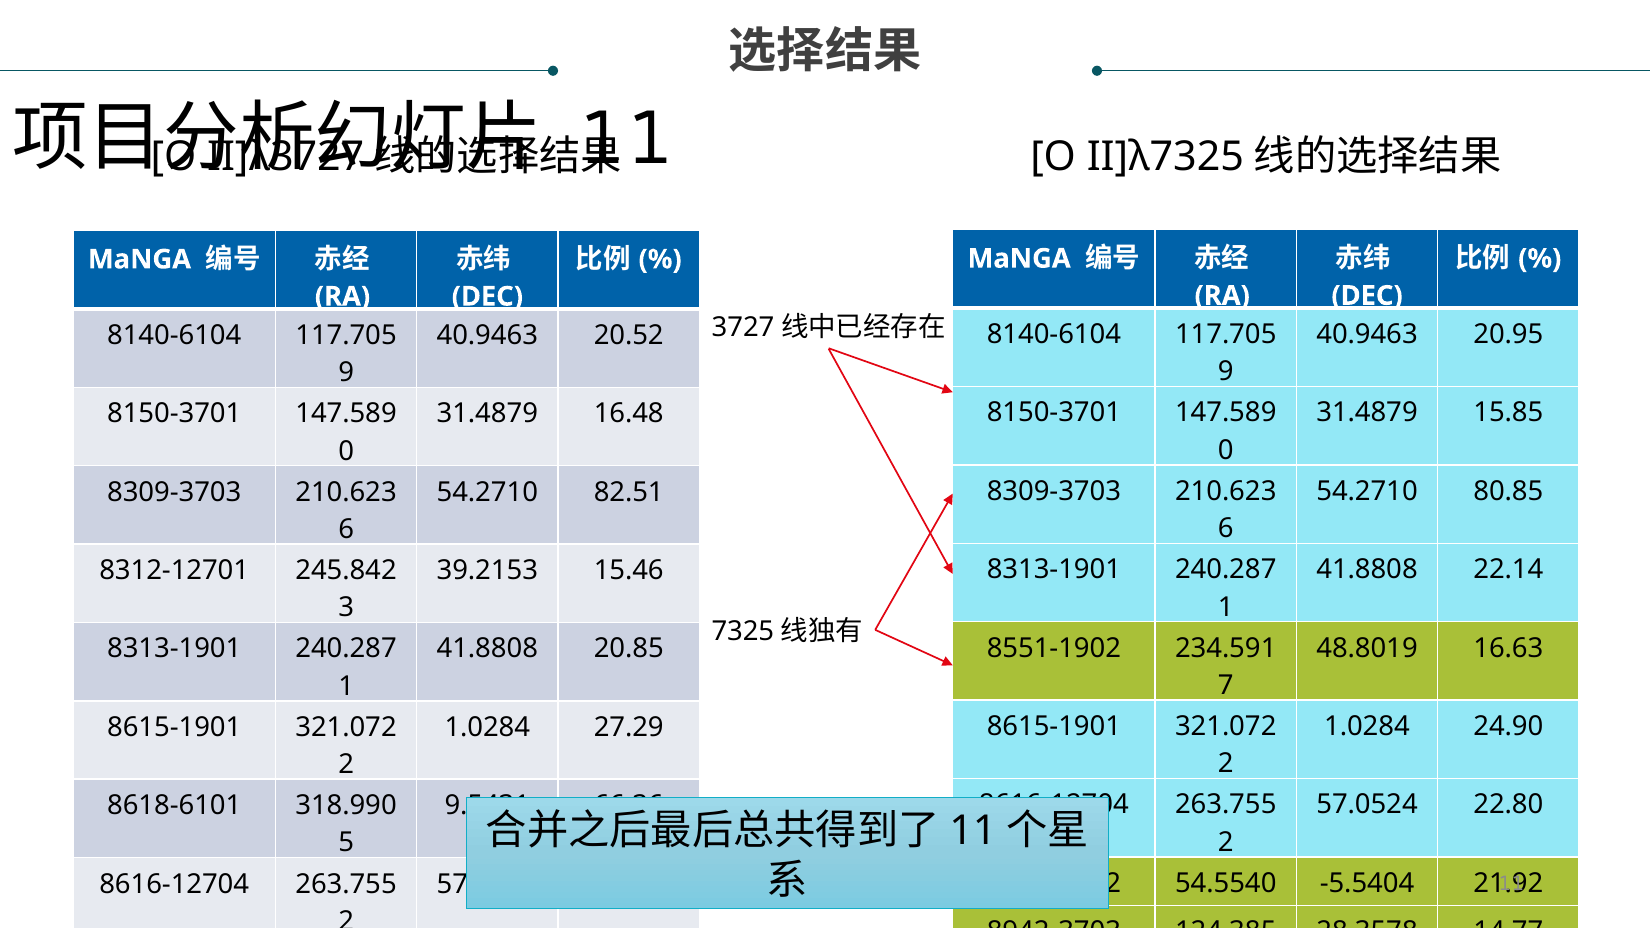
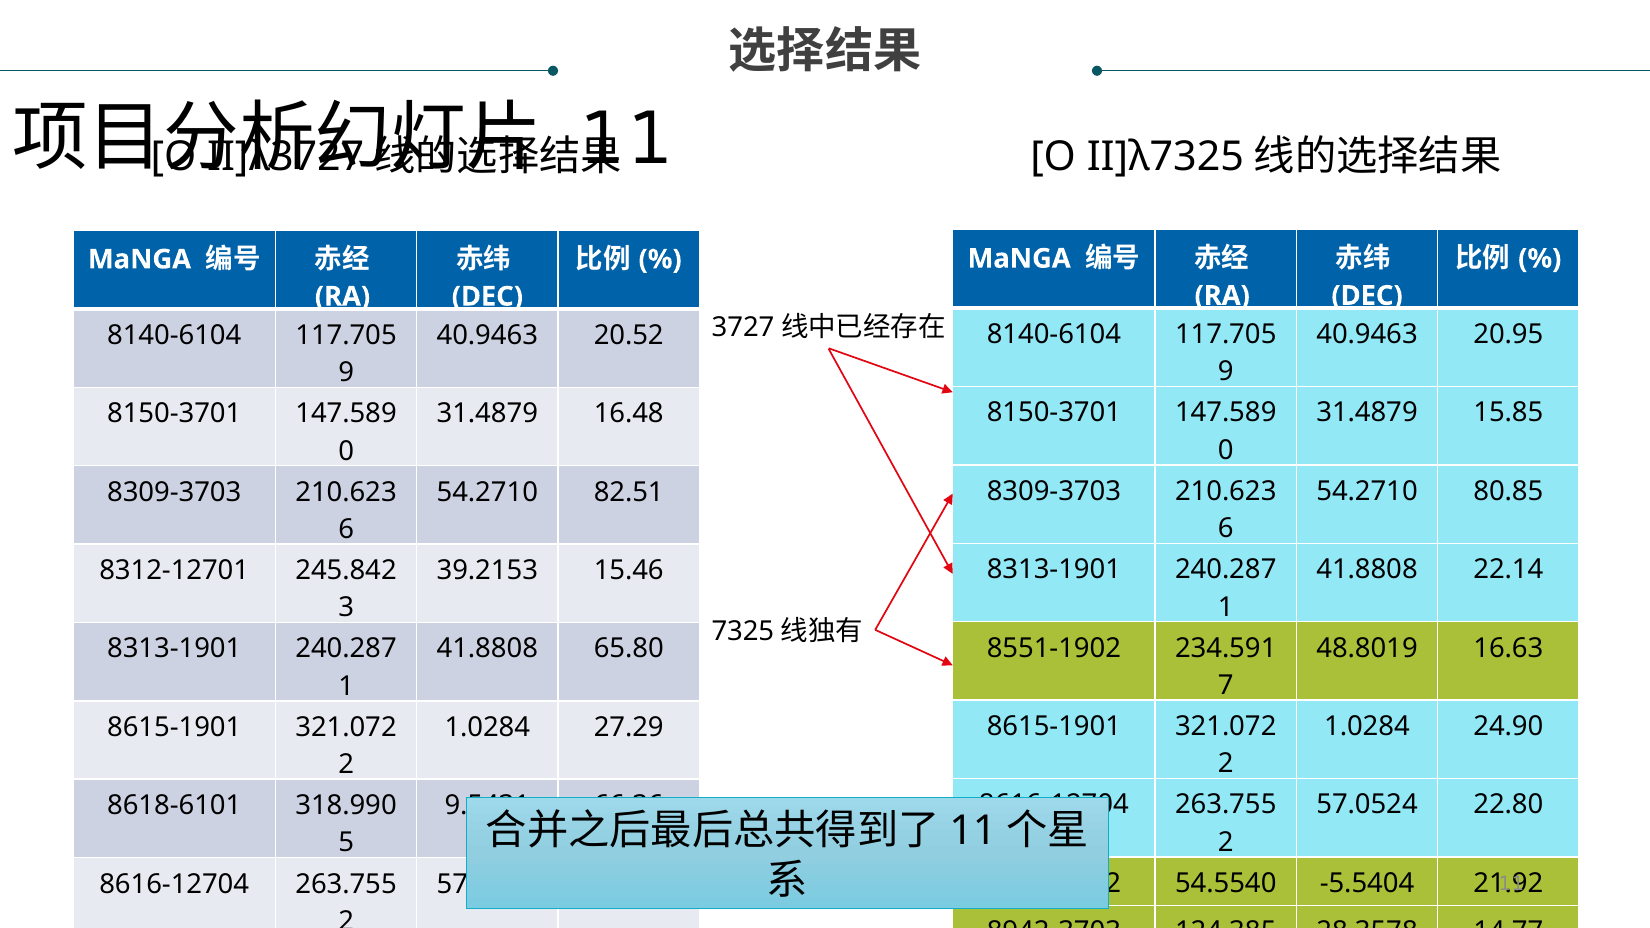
20.85: 20.85 -> 65.80
